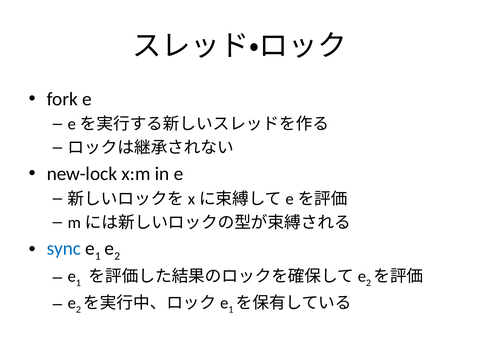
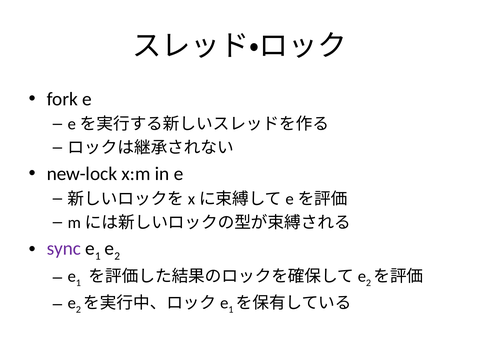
sync colour: blue -> purple
